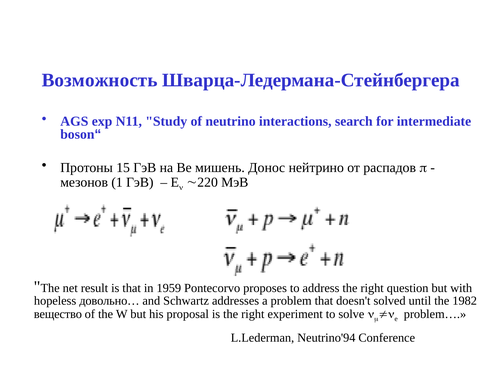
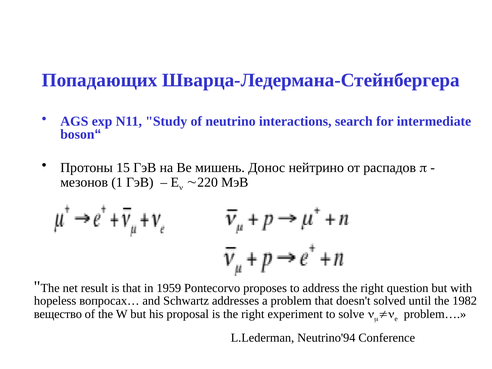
Возможность: Возможность -> Попадающих
довольно…: довольно… -> вопросах…
